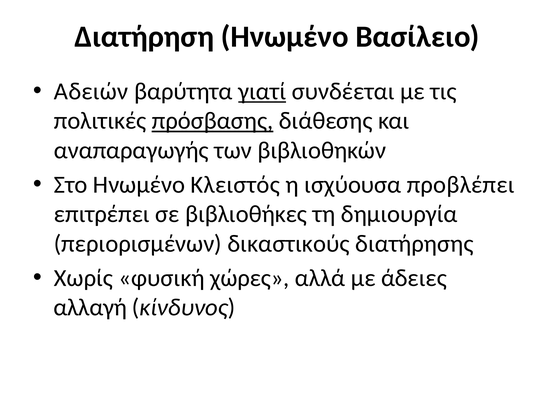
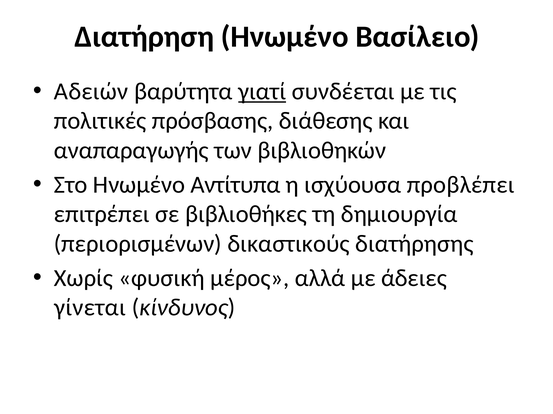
πρόσβασης underline: present -> none
Κλειστός: Κλειστός -> Αντίτυπα
χώρες: χώρες -> μέρος
αλλαγή: αλλαγή -> γίνεται
